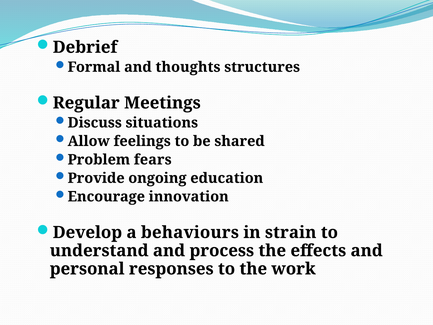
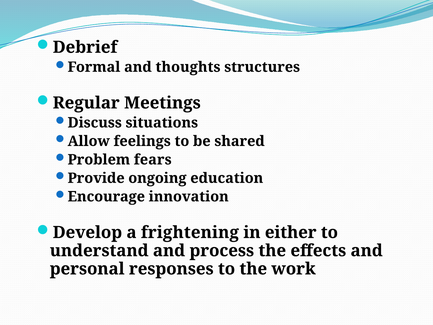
behaviours: behaviours -> frightening
strain: strain -> either
